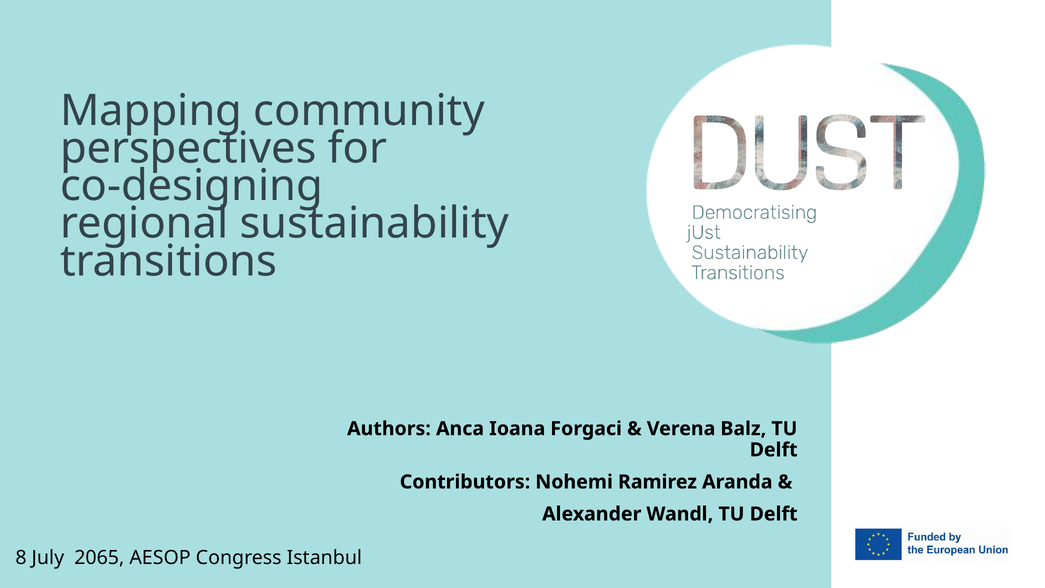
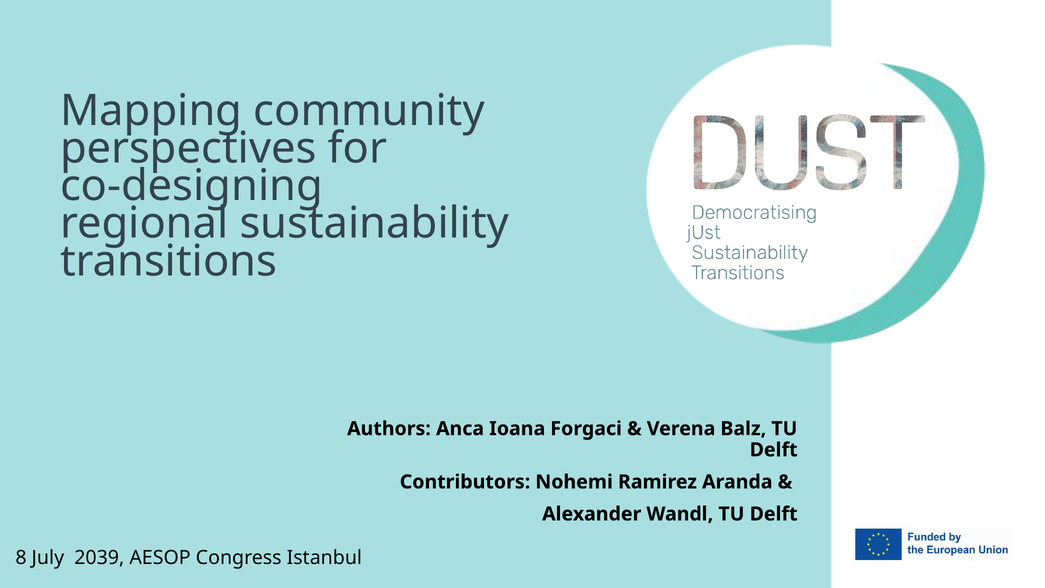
2065: 2065 -> 2039
